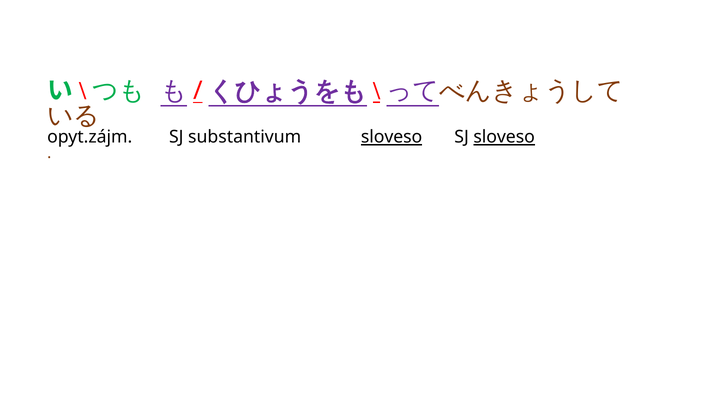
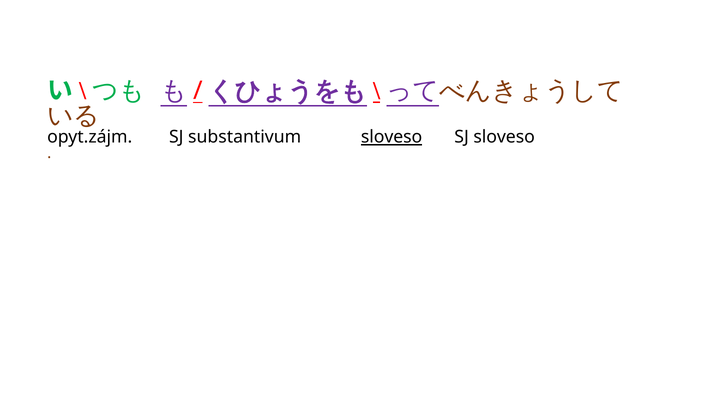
sloveso at (504, 137) underline: present -> none
